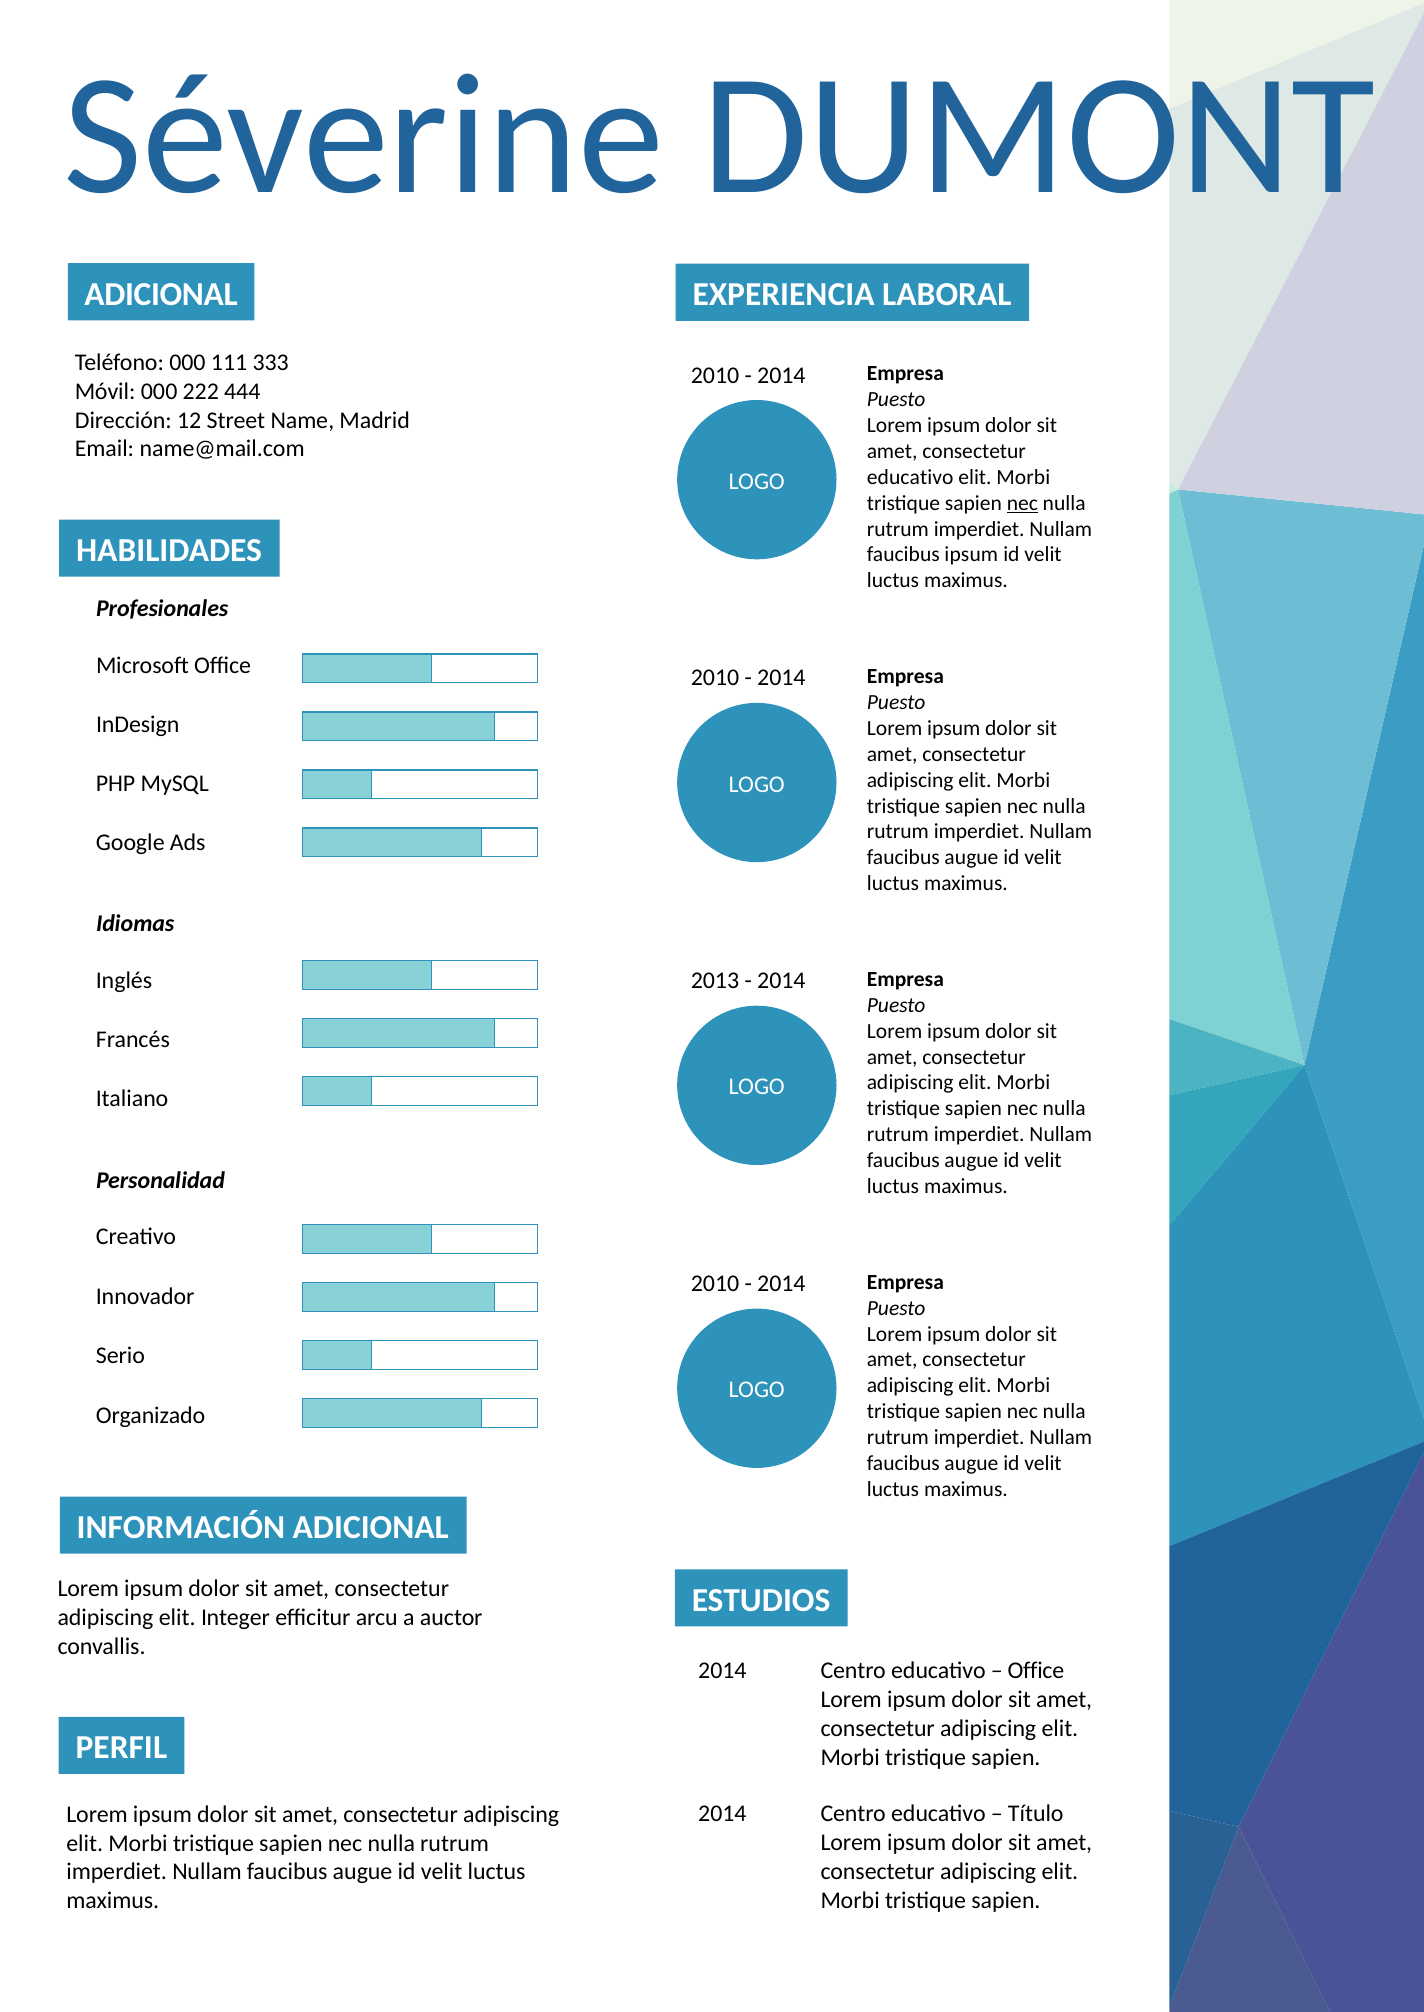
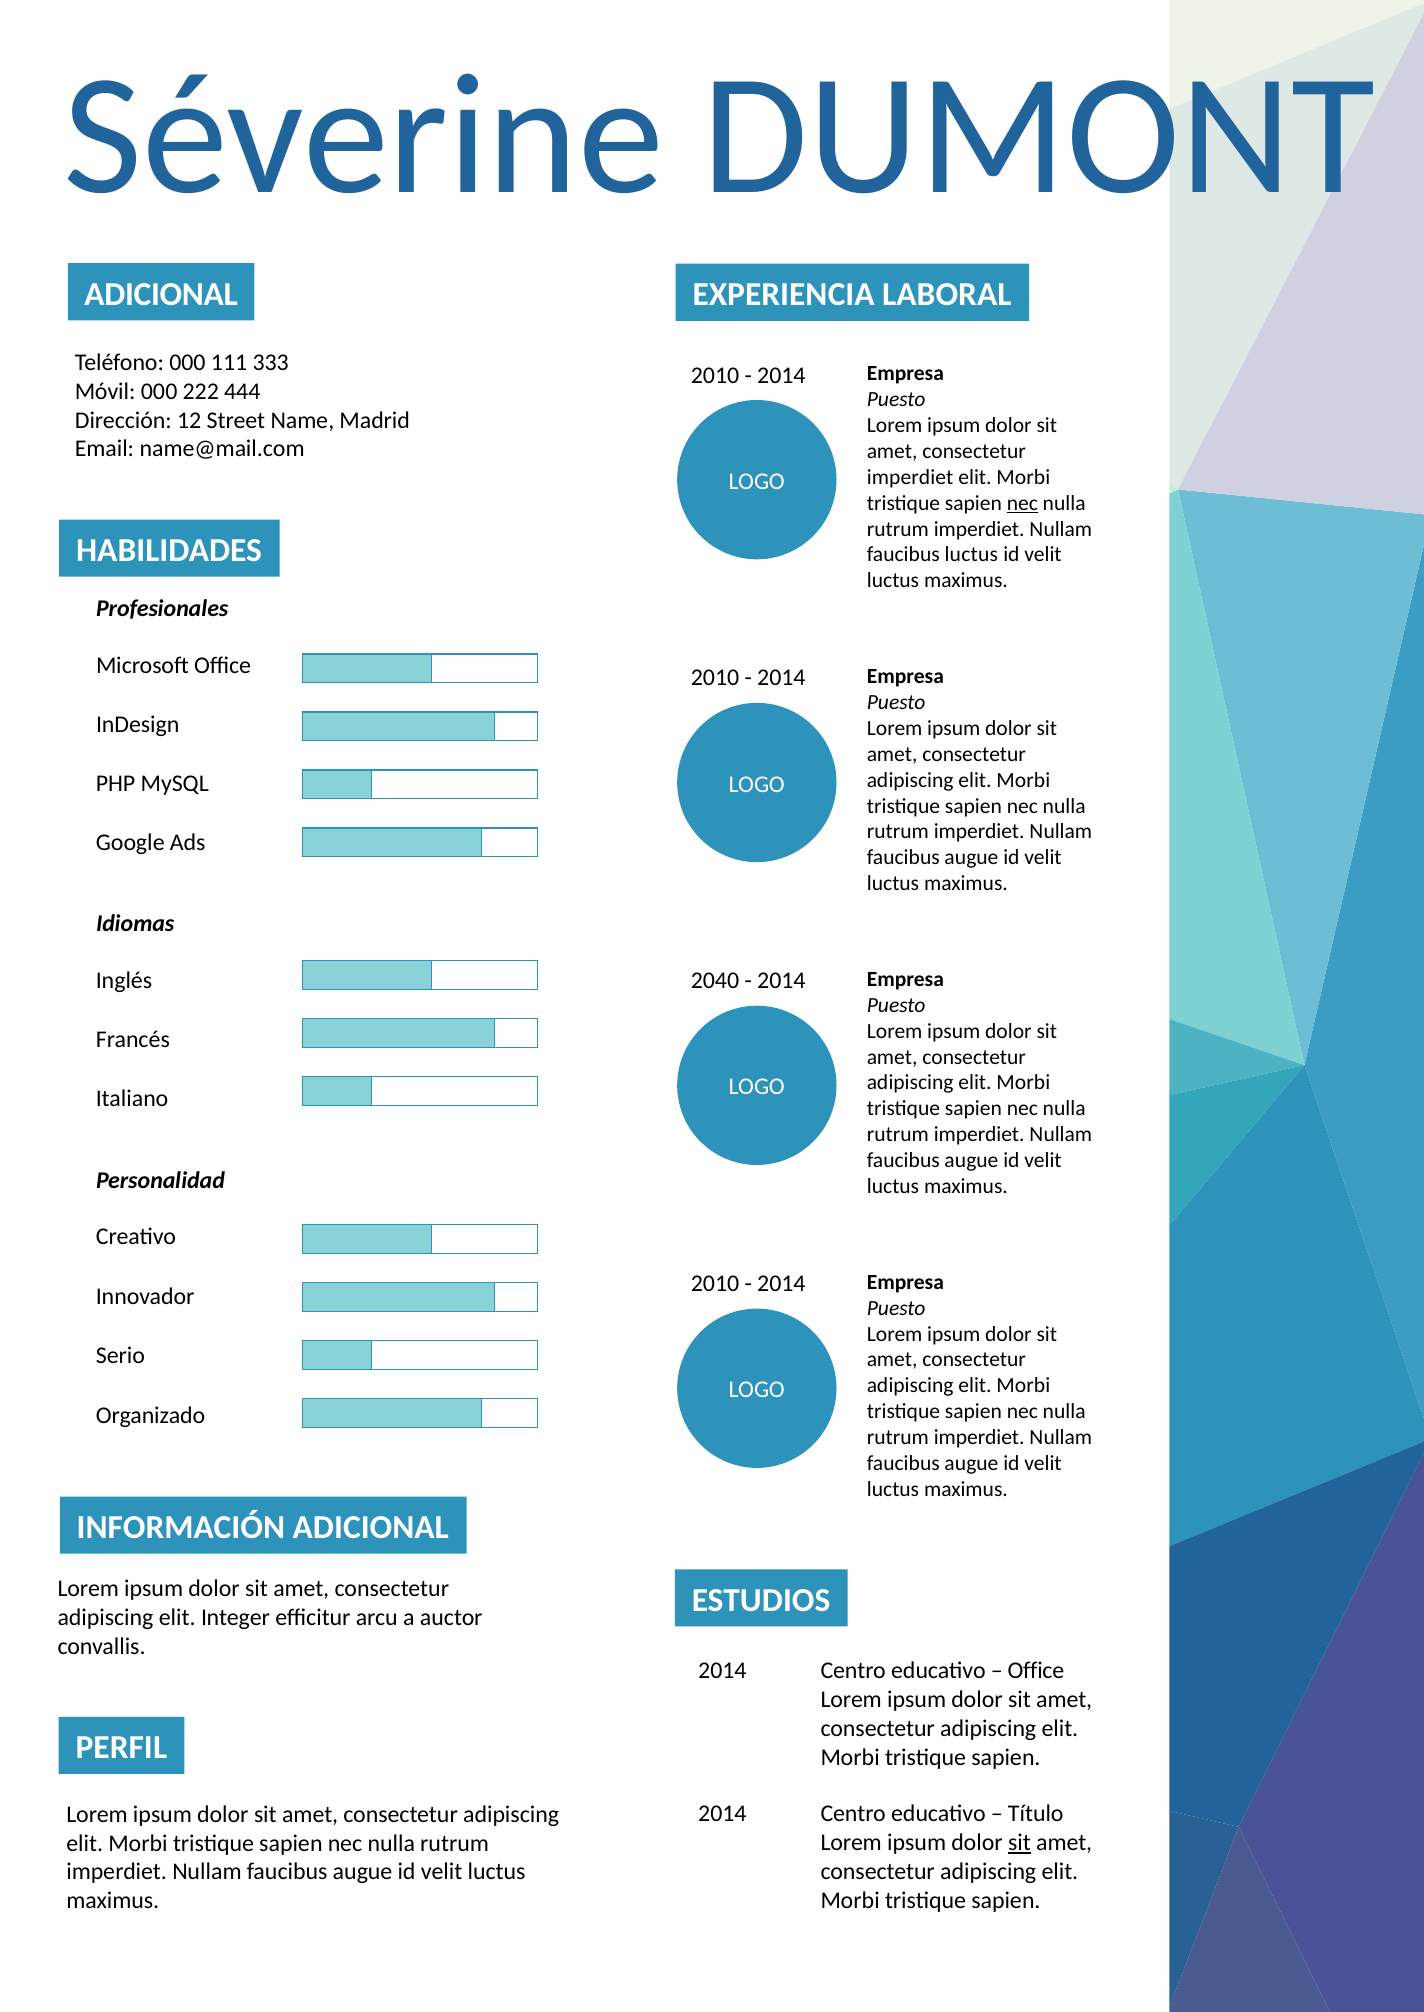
educativo at (910, 477): educativo -> imperdiet
faucibus ipsum: ipsum -> luctus
2013: 2013 -> 2040
sit at (1020, 1843) underline: none -> present
